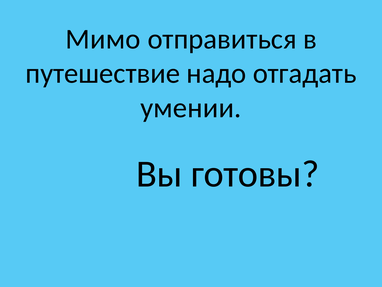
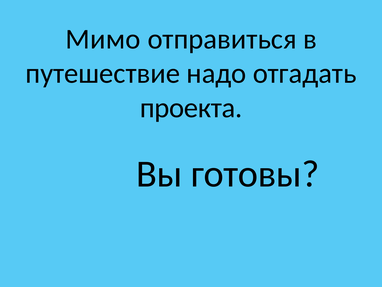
умении: умении -> проекта
